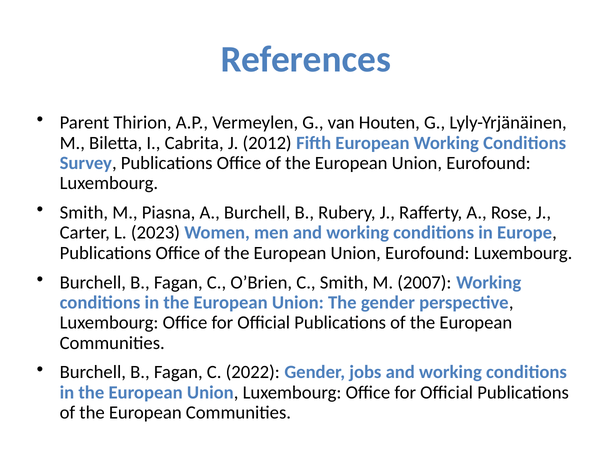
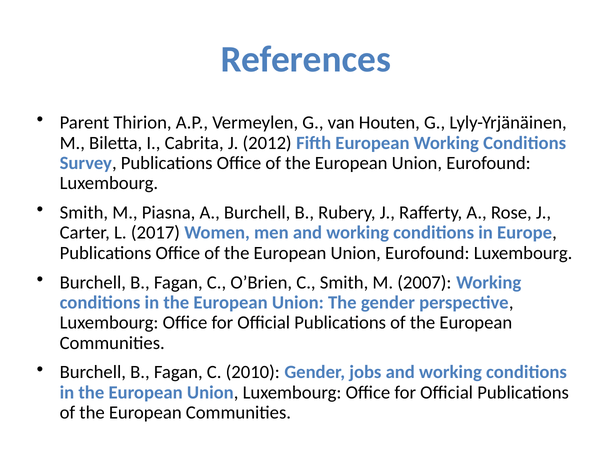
2023: 2023 -> 2017
2022: 2022 -> 2010
